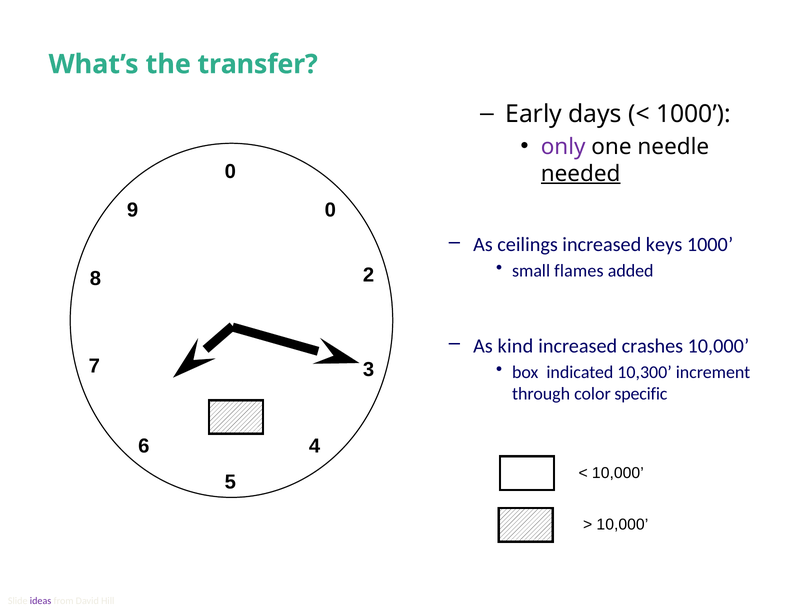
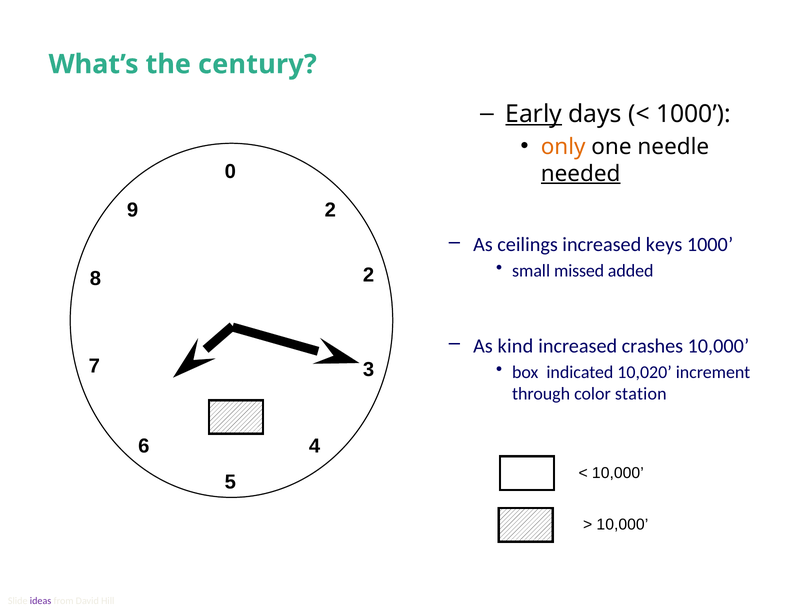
transfer: transfer -> century
Early underline: none -> present
only colour: purple -> orange
9 0: 0 -> 2
flames: flames -> missed
10,300: 10,300 -> 10,020
specific: specific -> station
